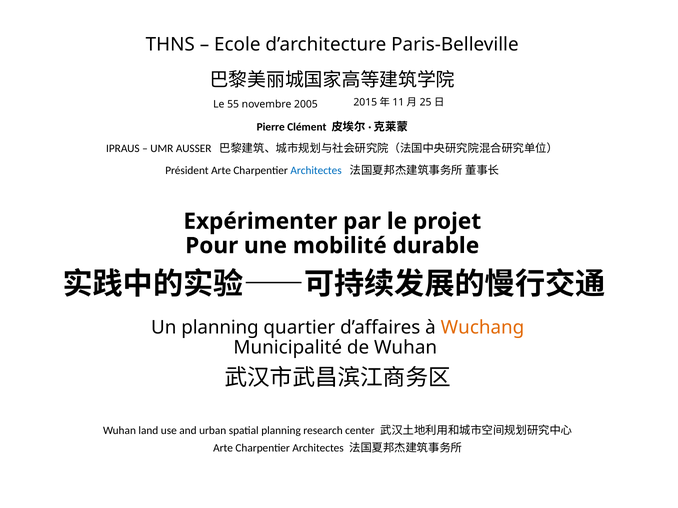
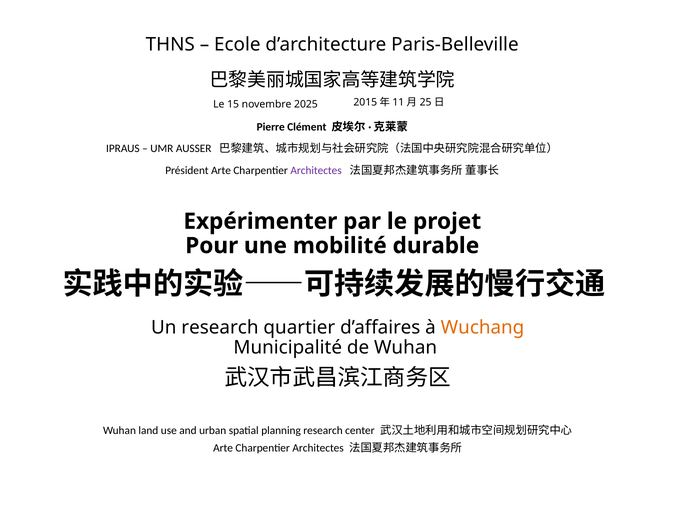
55: 55 -> 15
2005: 2005 -> 2025
Architectes at (316, 171) colour: blue -> purple
Un planning: planning -> research
